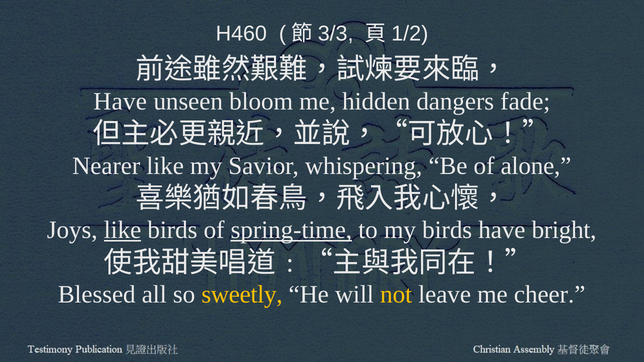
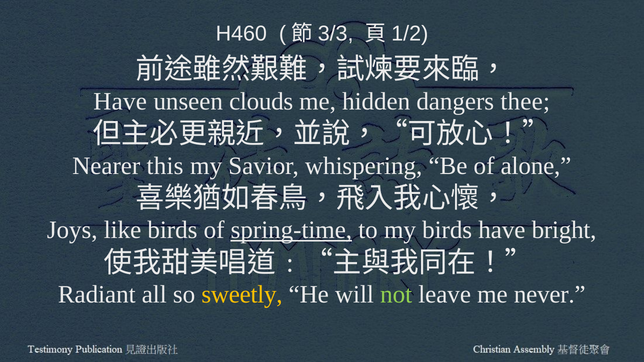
bloom: bloom -> clouds
fade: fade -> thee
Nearer like: like -> this
like at (123, 230) underline: present -> none
Blessed: Blessed -> Radiant
not colour: yellow -> light green
cheer: cheer -> never
